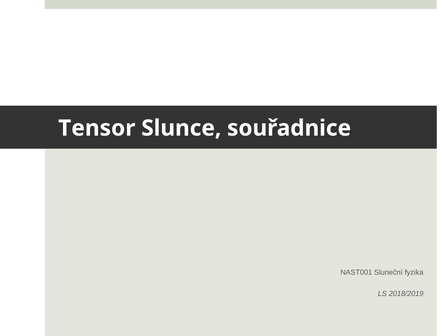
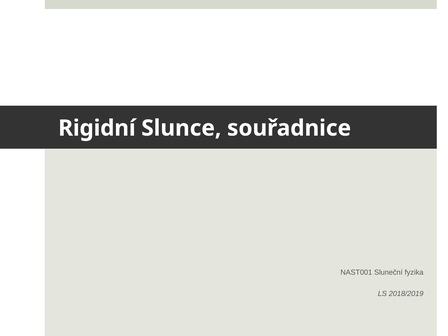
Tensor: Tensor -> Rigidní
